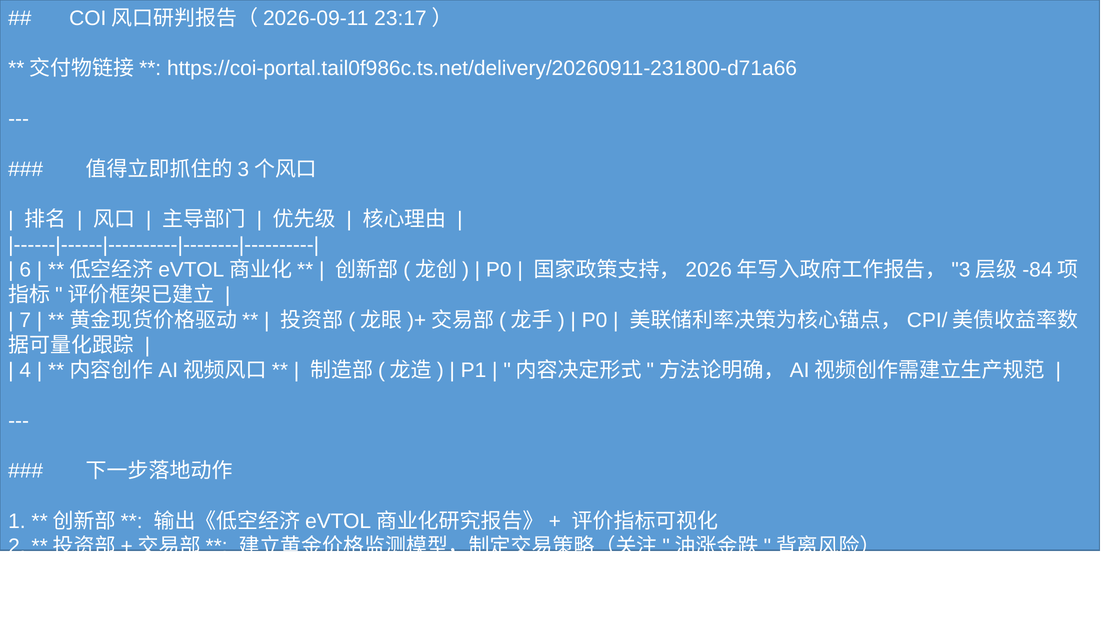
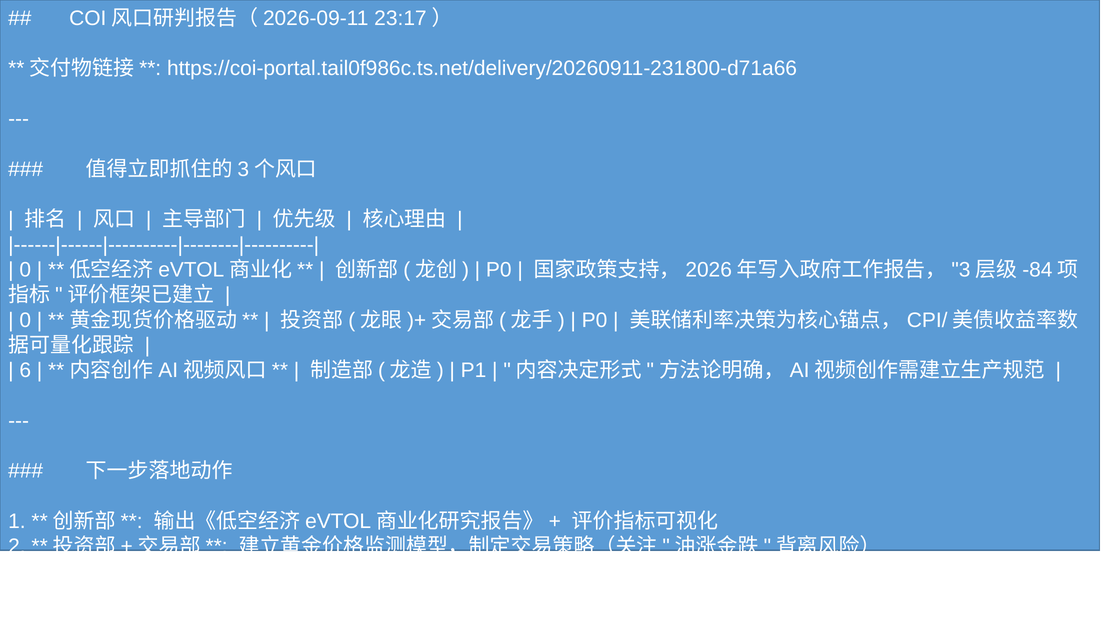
6 at (25, 269): 6 -> 0
7 at (25, 320): 7 -> 0
4: 4 -> 6
